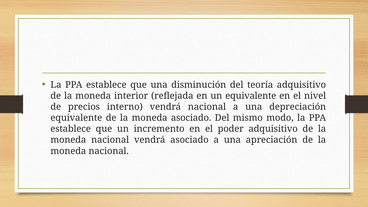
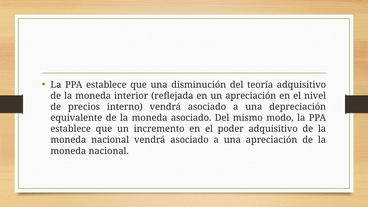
un equivalente: equivalente -> apreciación
interno vendrá nacional: nacional -> asociado
